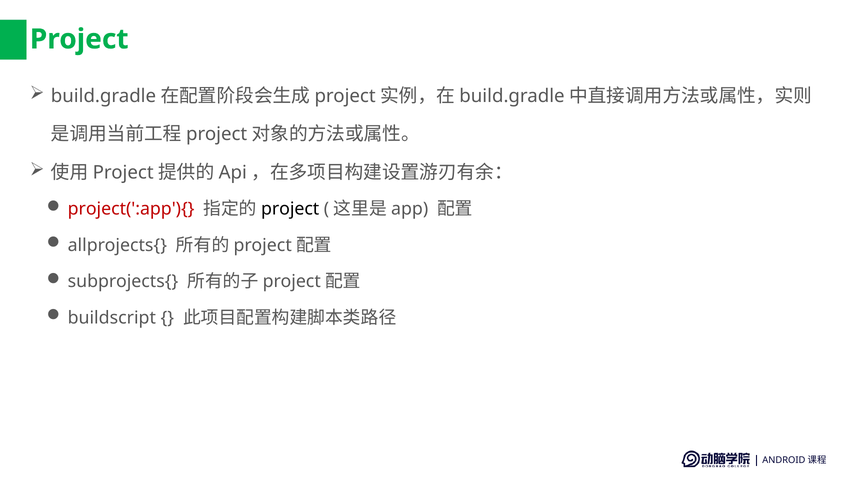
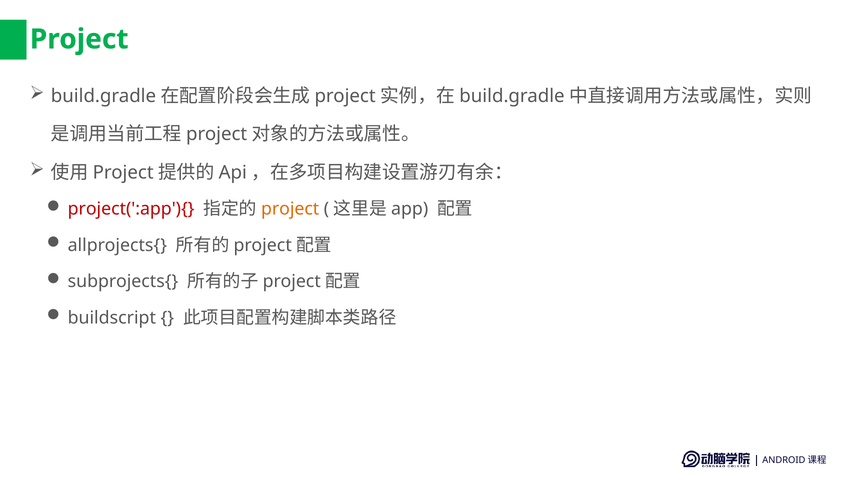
project at (290, 209) colour: black -> orange
